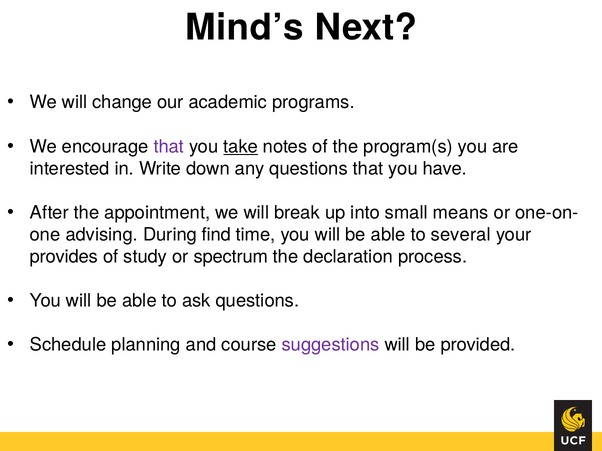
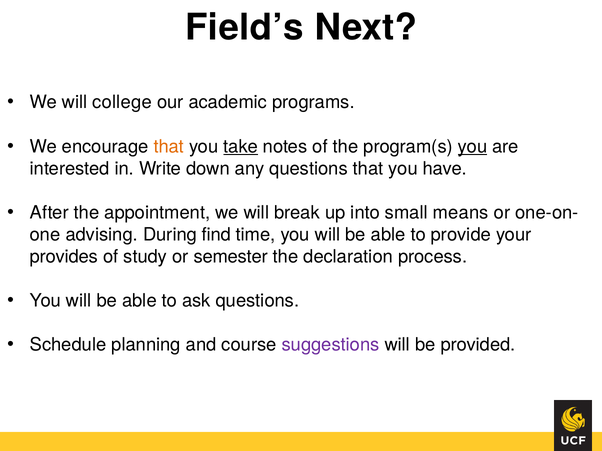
Mind’s: Mind’s -> Field’s
change: change -> college
that at (169, 147) colour: purple -> orange
you at (473, 147) underline: none -> present
several: several -> provide
spectrum: spectrum -> semester
